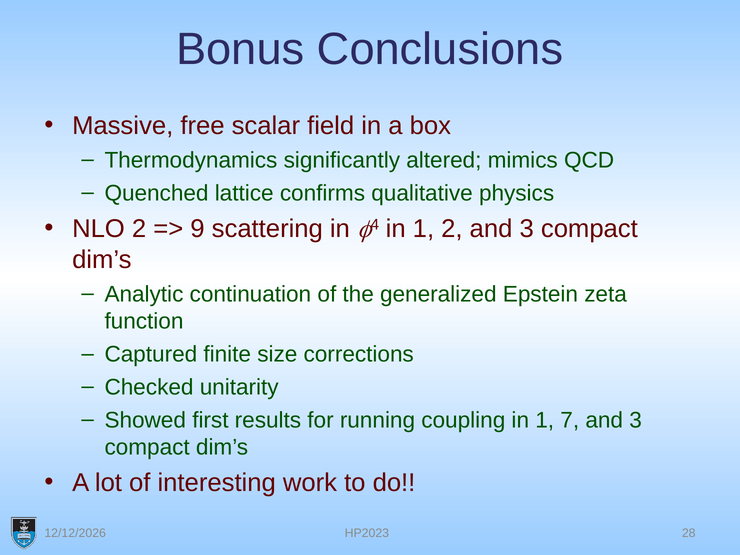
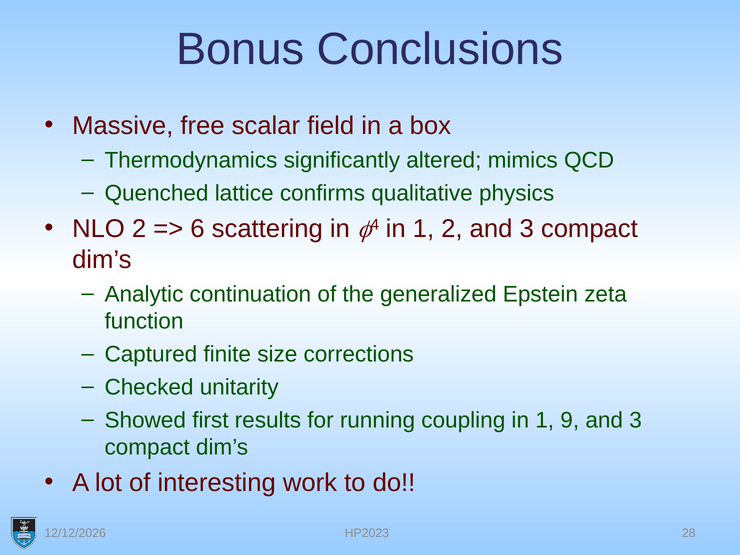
9: 9 -> 6
7: 7 -> 9
